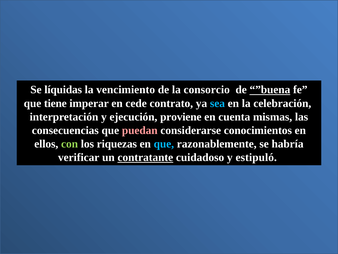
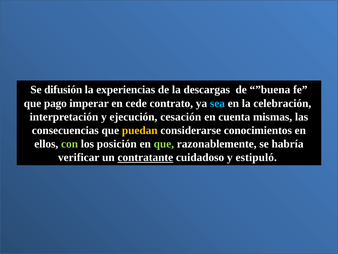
líquidas: líquidas -> difusión
vencimiento: vencimiento -> experiencias
consorcio: consorcio -> descargas
”buena underline: present -> none
tiene: tiene -> pago
proviene: proviene -> cesación
puedan colour: pink -> yellow
riquezas: riquezas -> posición
que at (164, 144) colour: light blue -> light green
